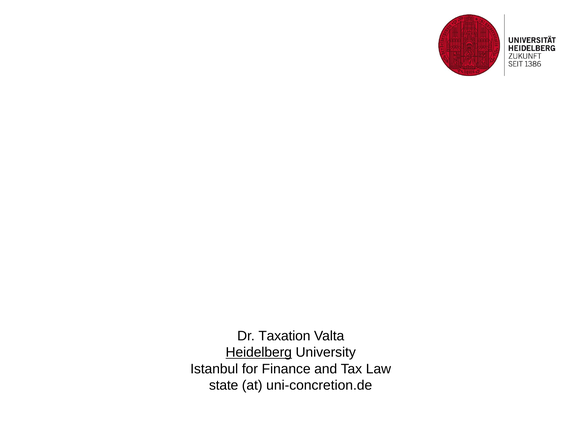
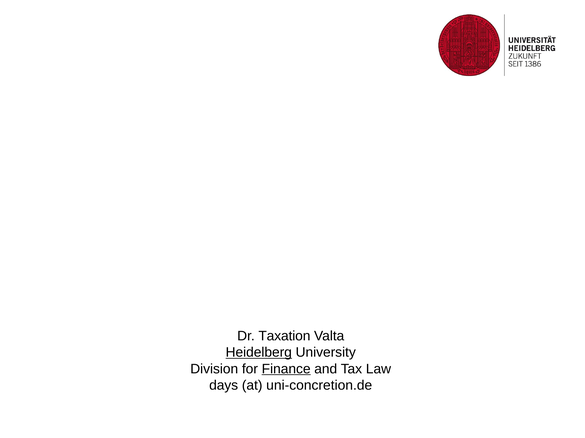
Istanbul: Istanbul -> Division
Finance underline: none -> present
state: state -> days
